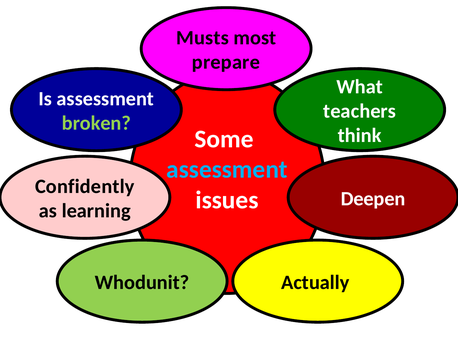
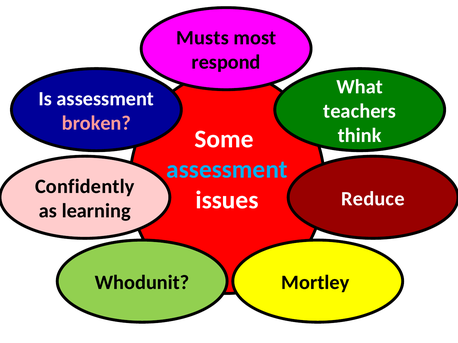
prepare: prepare -> respond
broken colour: light green -> pink
Deepen: Deepen -> Reduce
Actually: Actually -> Mortley
